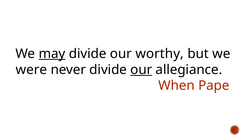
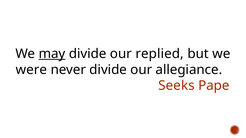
worthy: worthy -> replied
our at (141, 70) underline: present -> none
When: When -> Seeks
